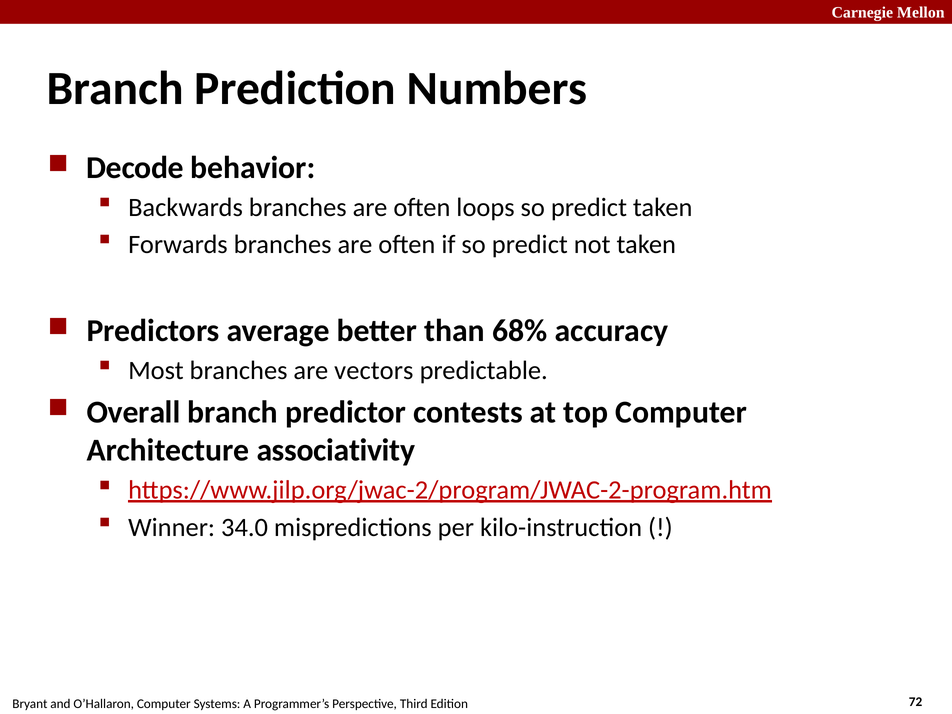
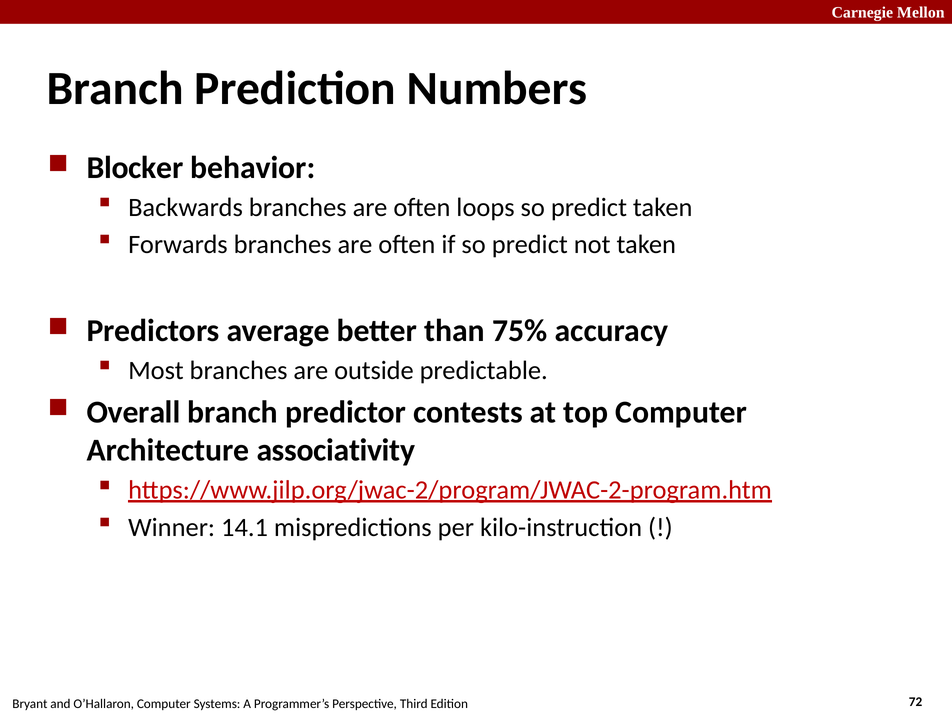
Decode: Decode -> Blocker
68%: 68% -> 75%
vectors: vectors -> outside
34.0: 34.0 -> 14.1
